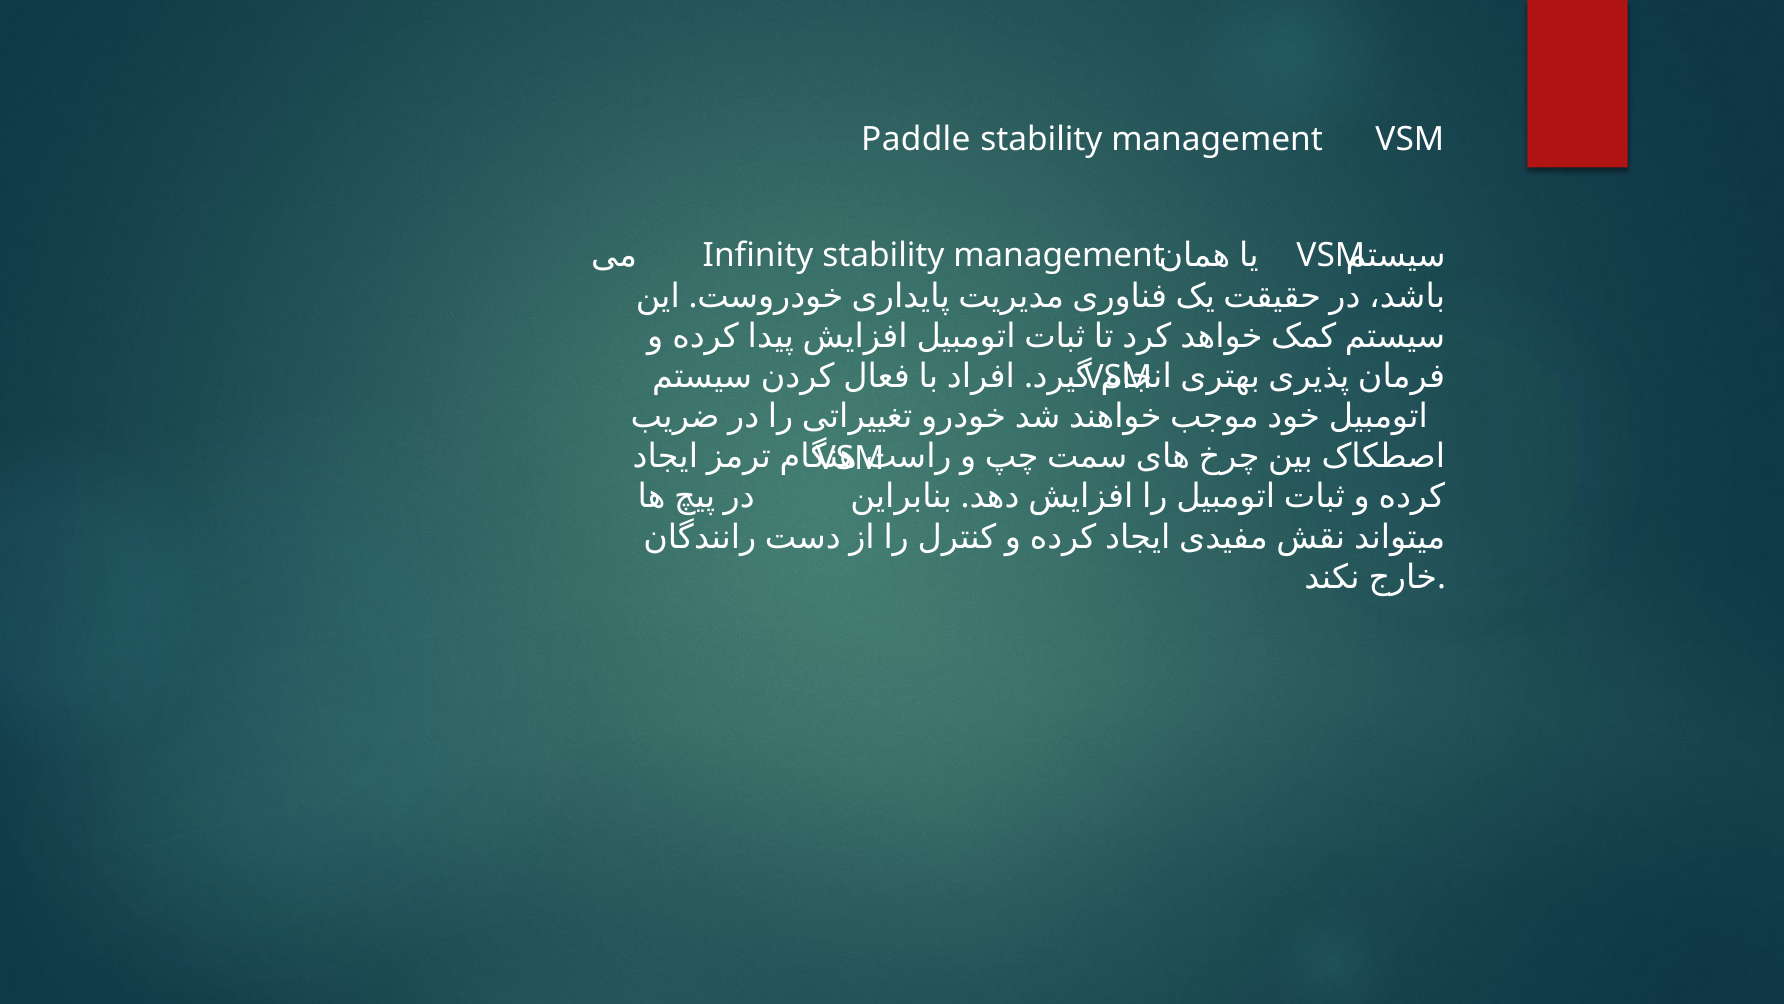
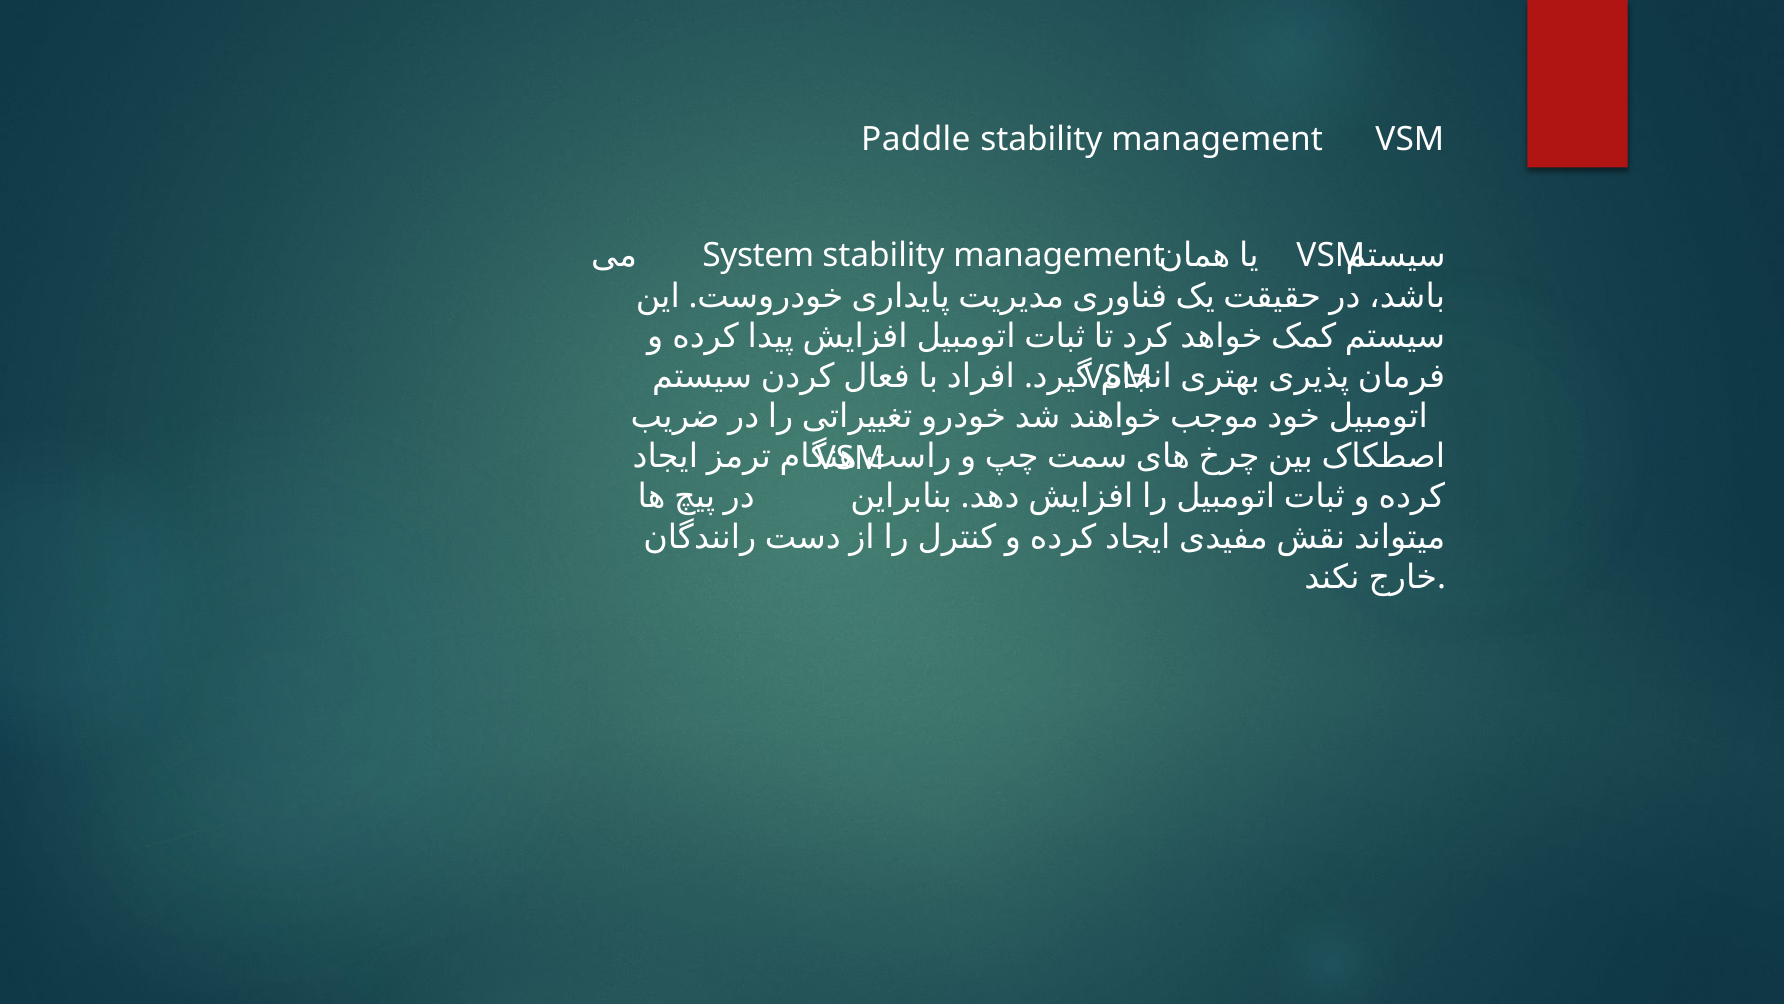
Infinity: Infinity -> System
